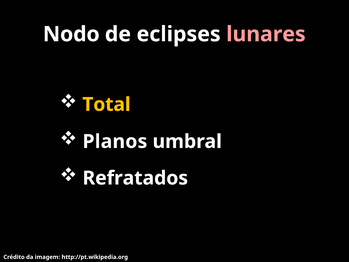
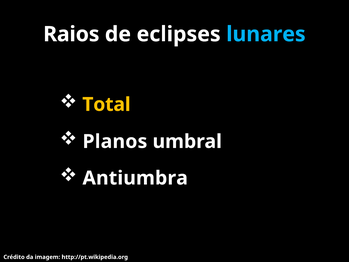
Nodo: Nodo -> Raios
lunares colour: pink -> light blue
Refratados: Refratados -> Antiumbra
